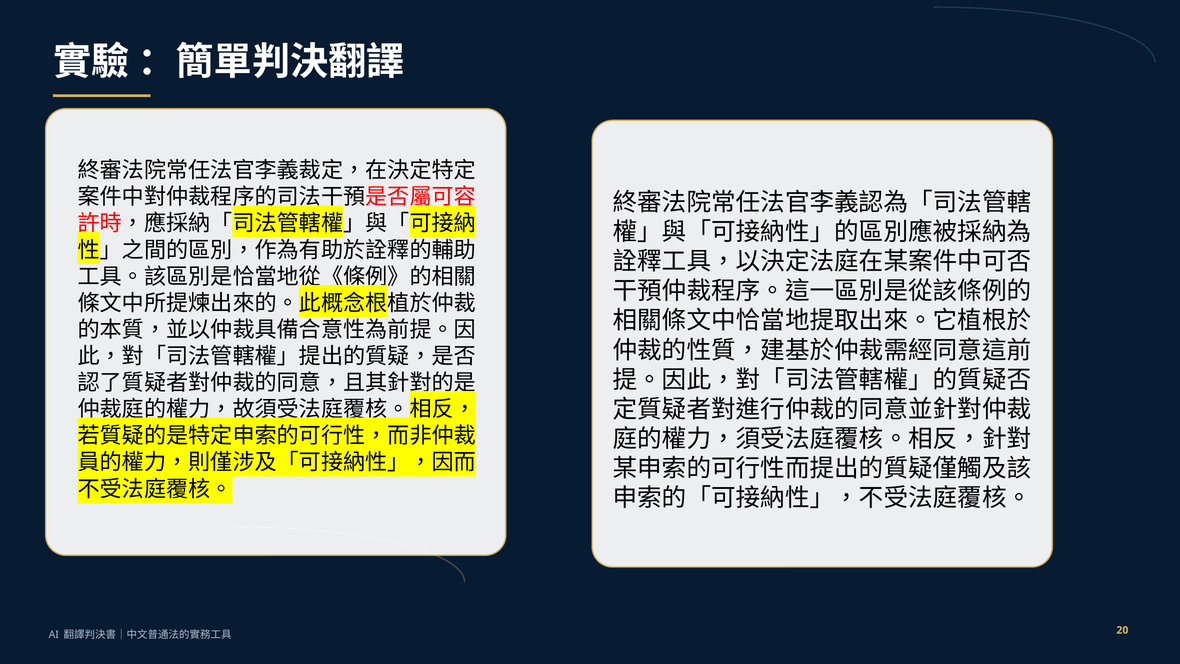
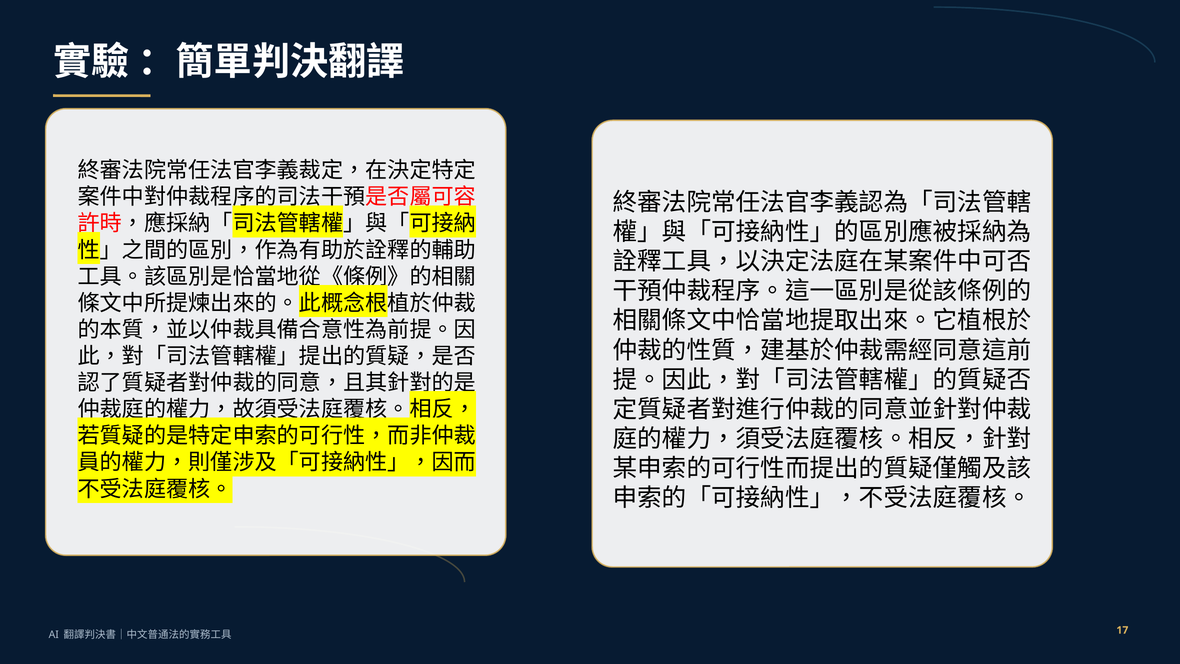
20: 20 -> 17
